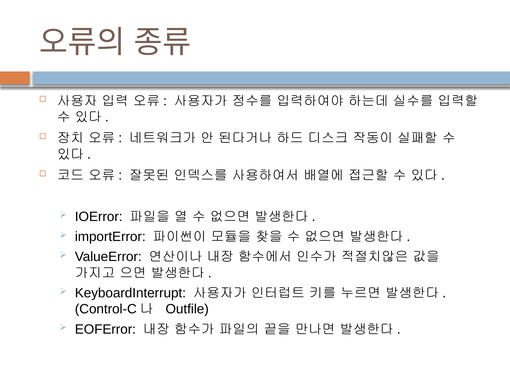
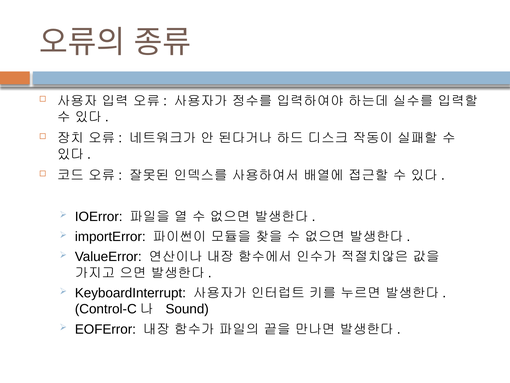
Outfile: Outfile -> Sound
